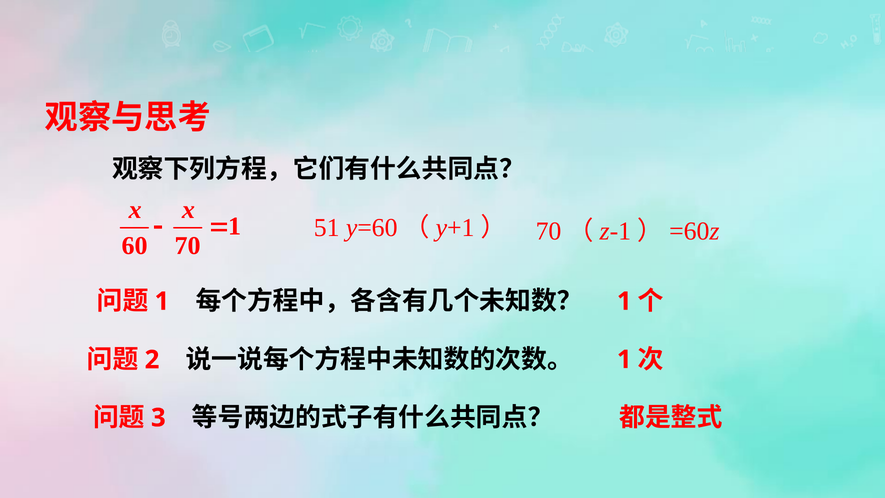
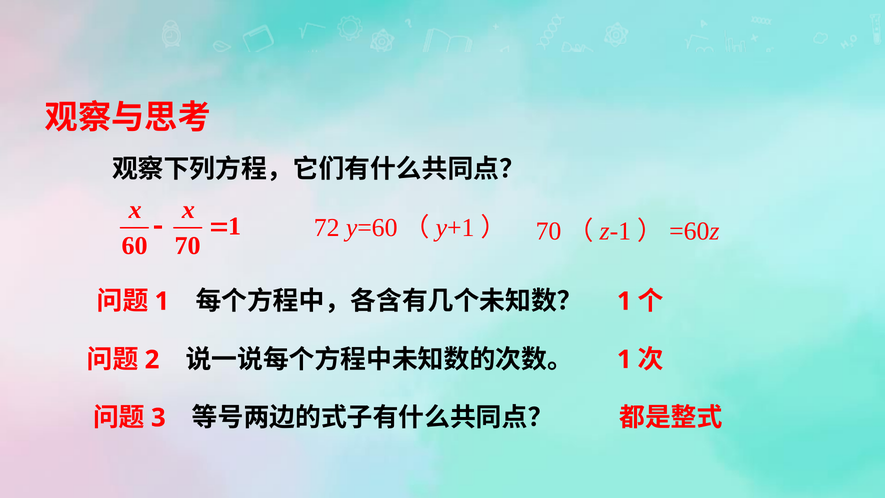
51: 51 -> 72
